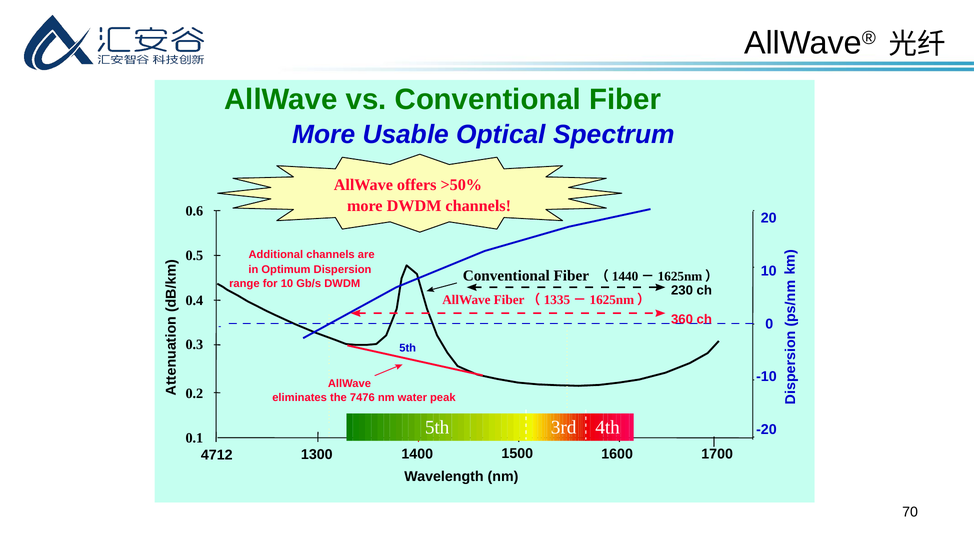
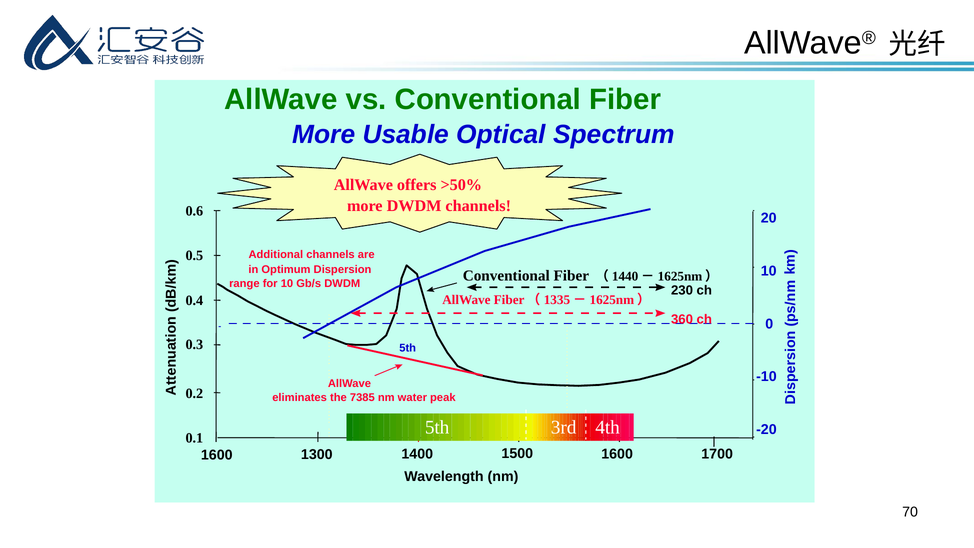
7476: 7476 -> 7385
4712 at (217, 455): 4712 -> 1600
